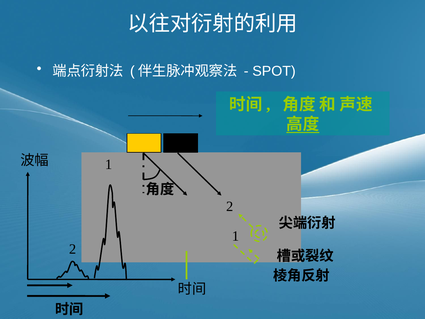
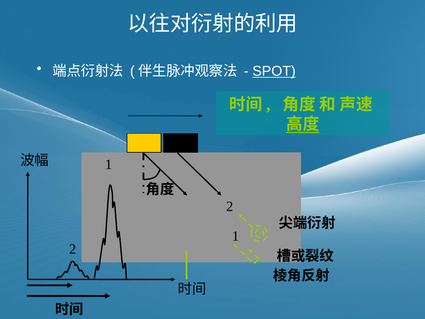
SPOT underline: none -> present
